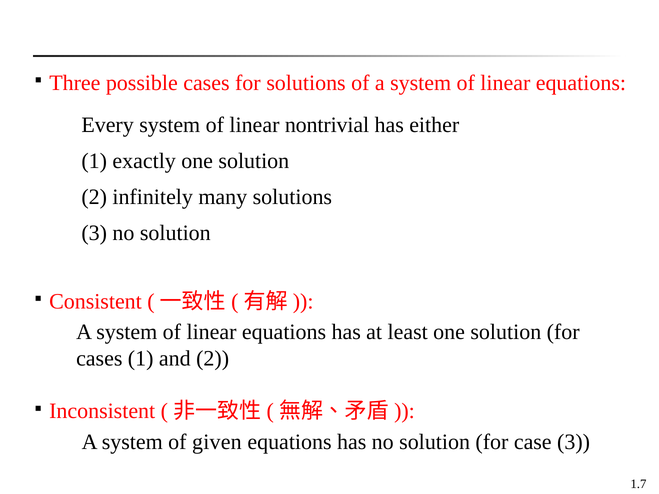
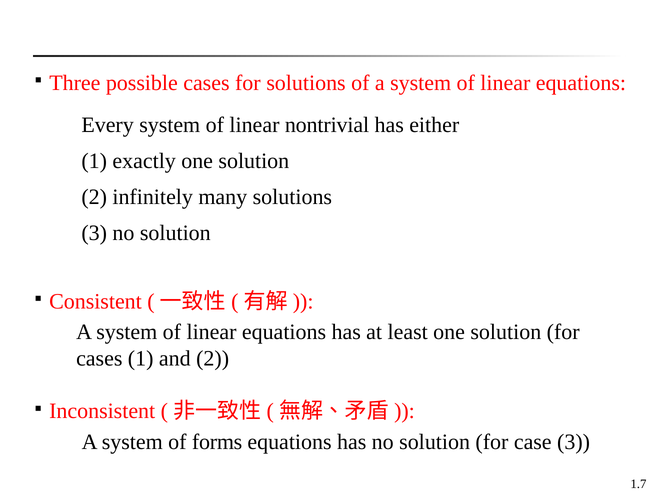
given: given -> forms
